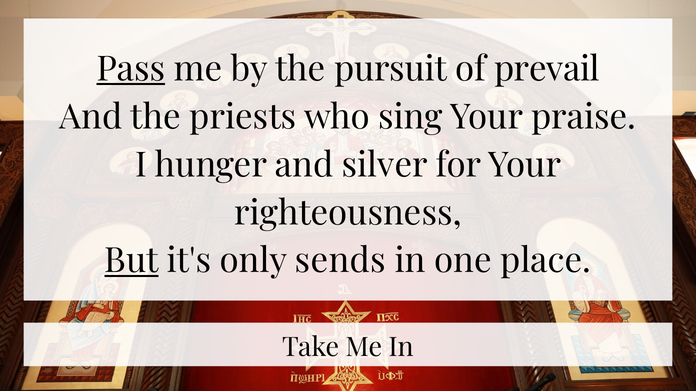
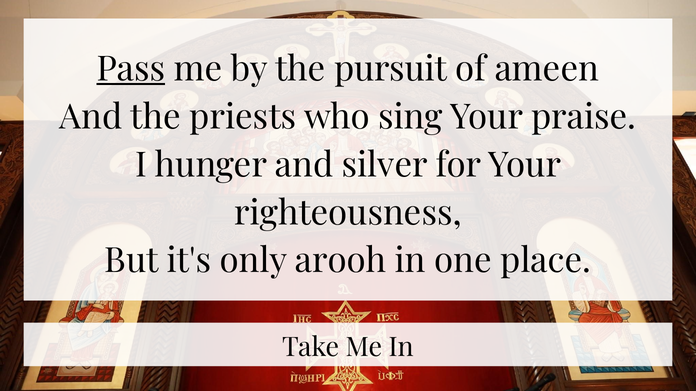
prevail: prevail -> ameen
But underline: present -> none
sends: sends -> arooh
